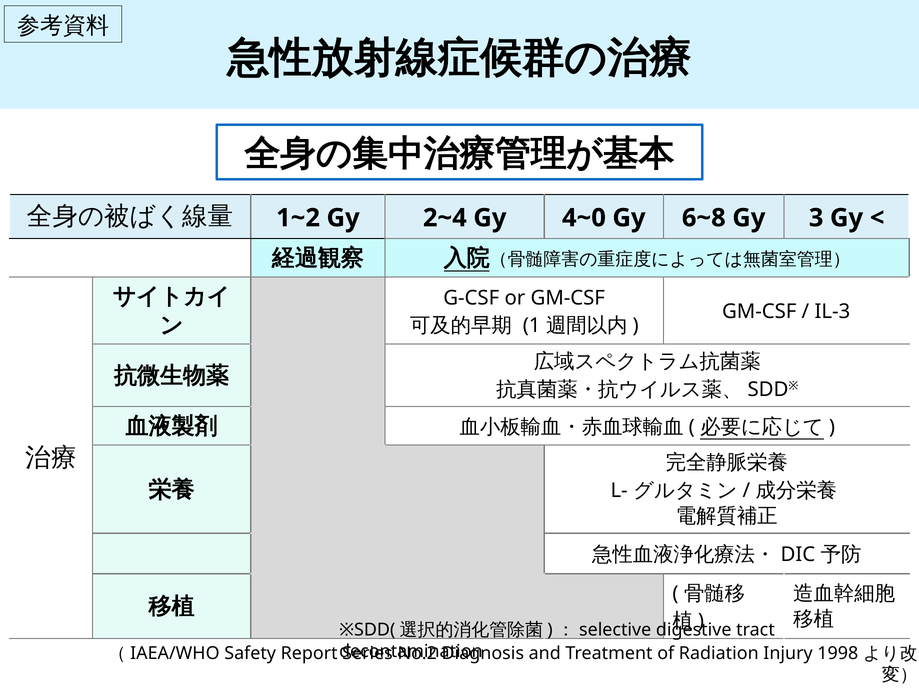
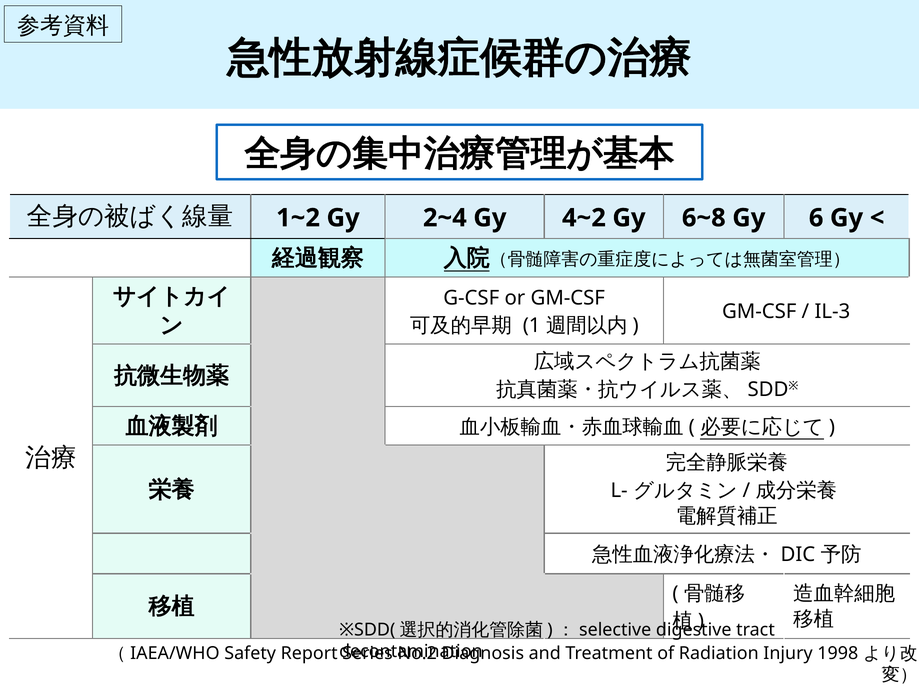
4~0: 4~0 -> 4~2
3: 3 -> 6
